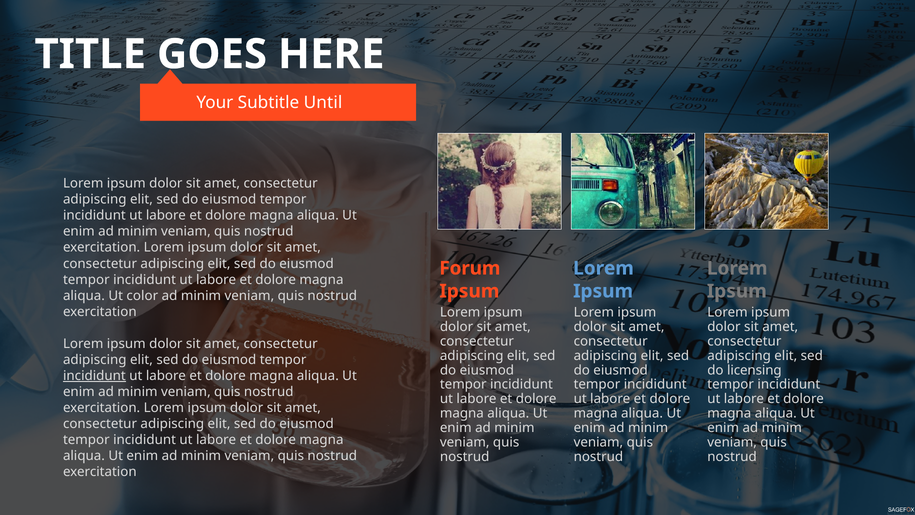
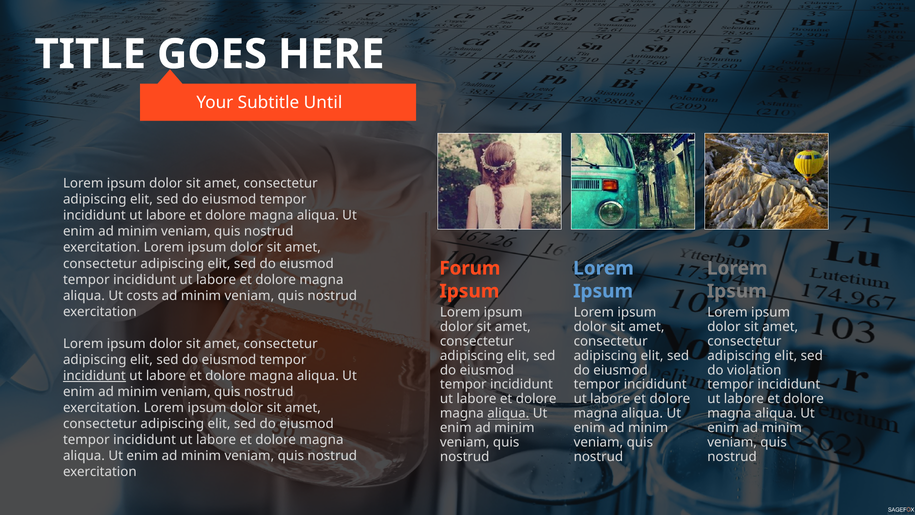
color: color -> costs
licensing: licensing -> violation
aliqua at (508, 413) underline: none -> present
